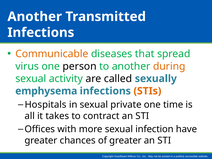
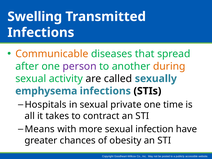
Another at (35, 17): Another -> Swelling
virus: virus -> after
person colour: black -> purple
STIs colour: orange -> black
Offices: Offices -> Means
of greater: greater -> obesity
